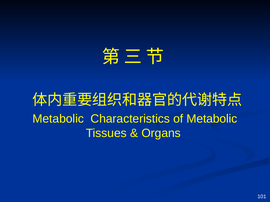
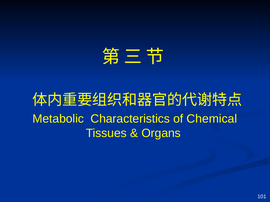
of Metabolic: Metabolic -> Chemical
